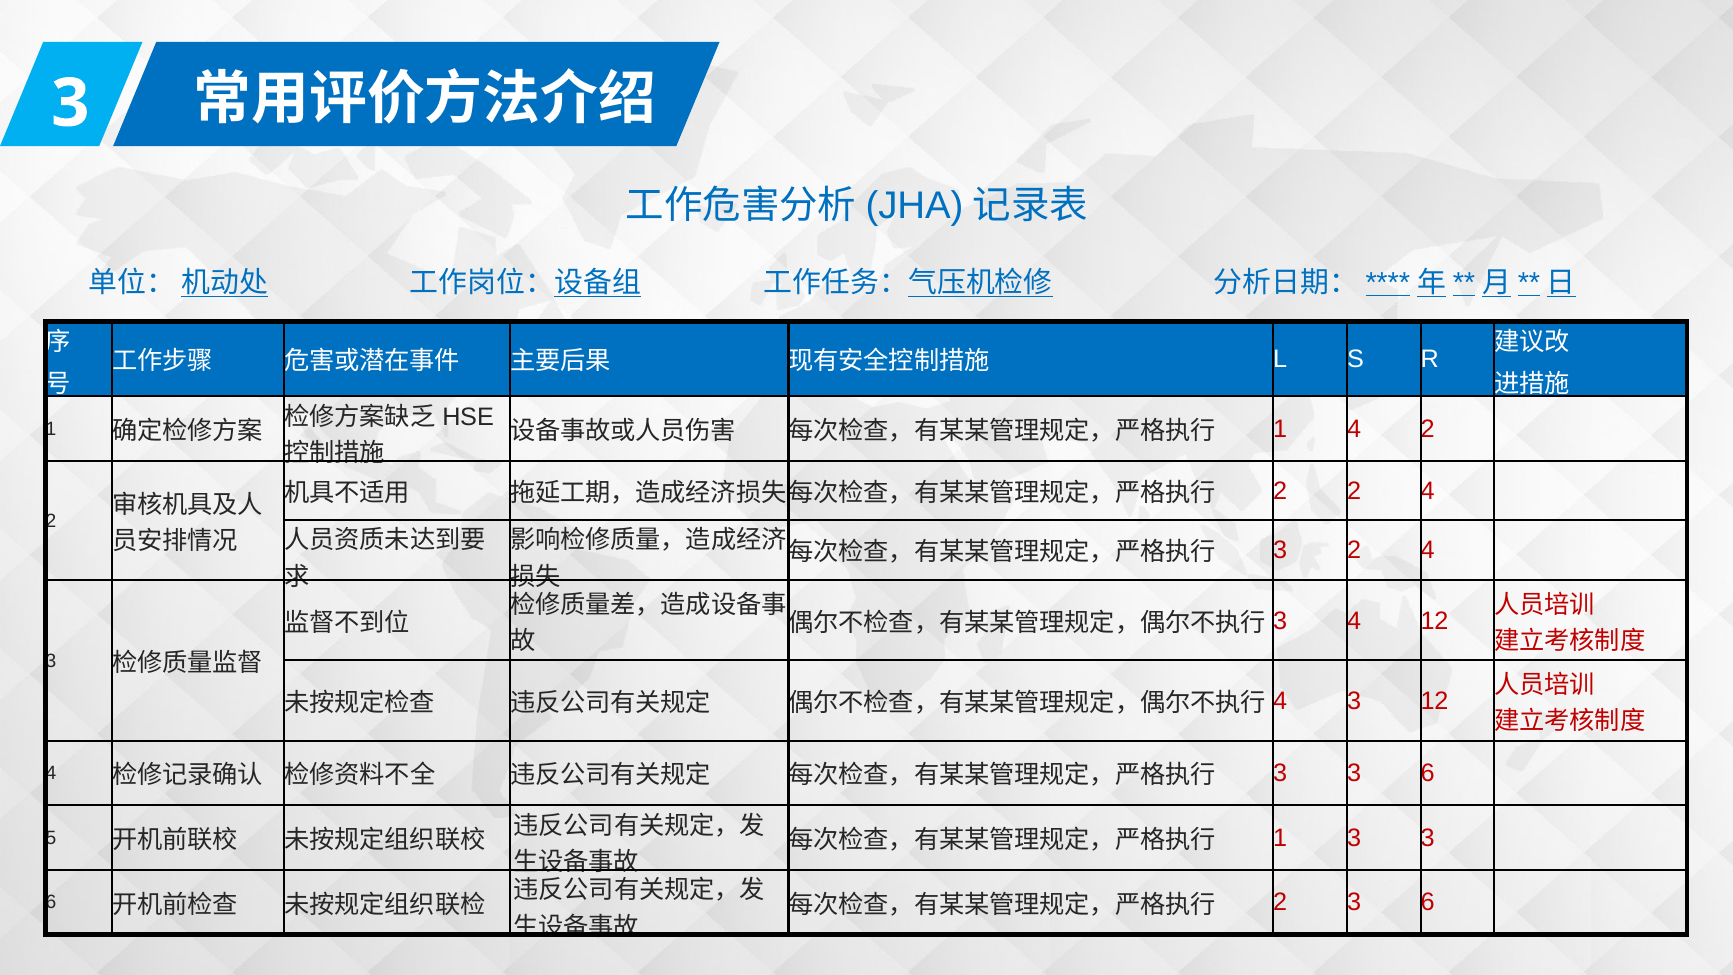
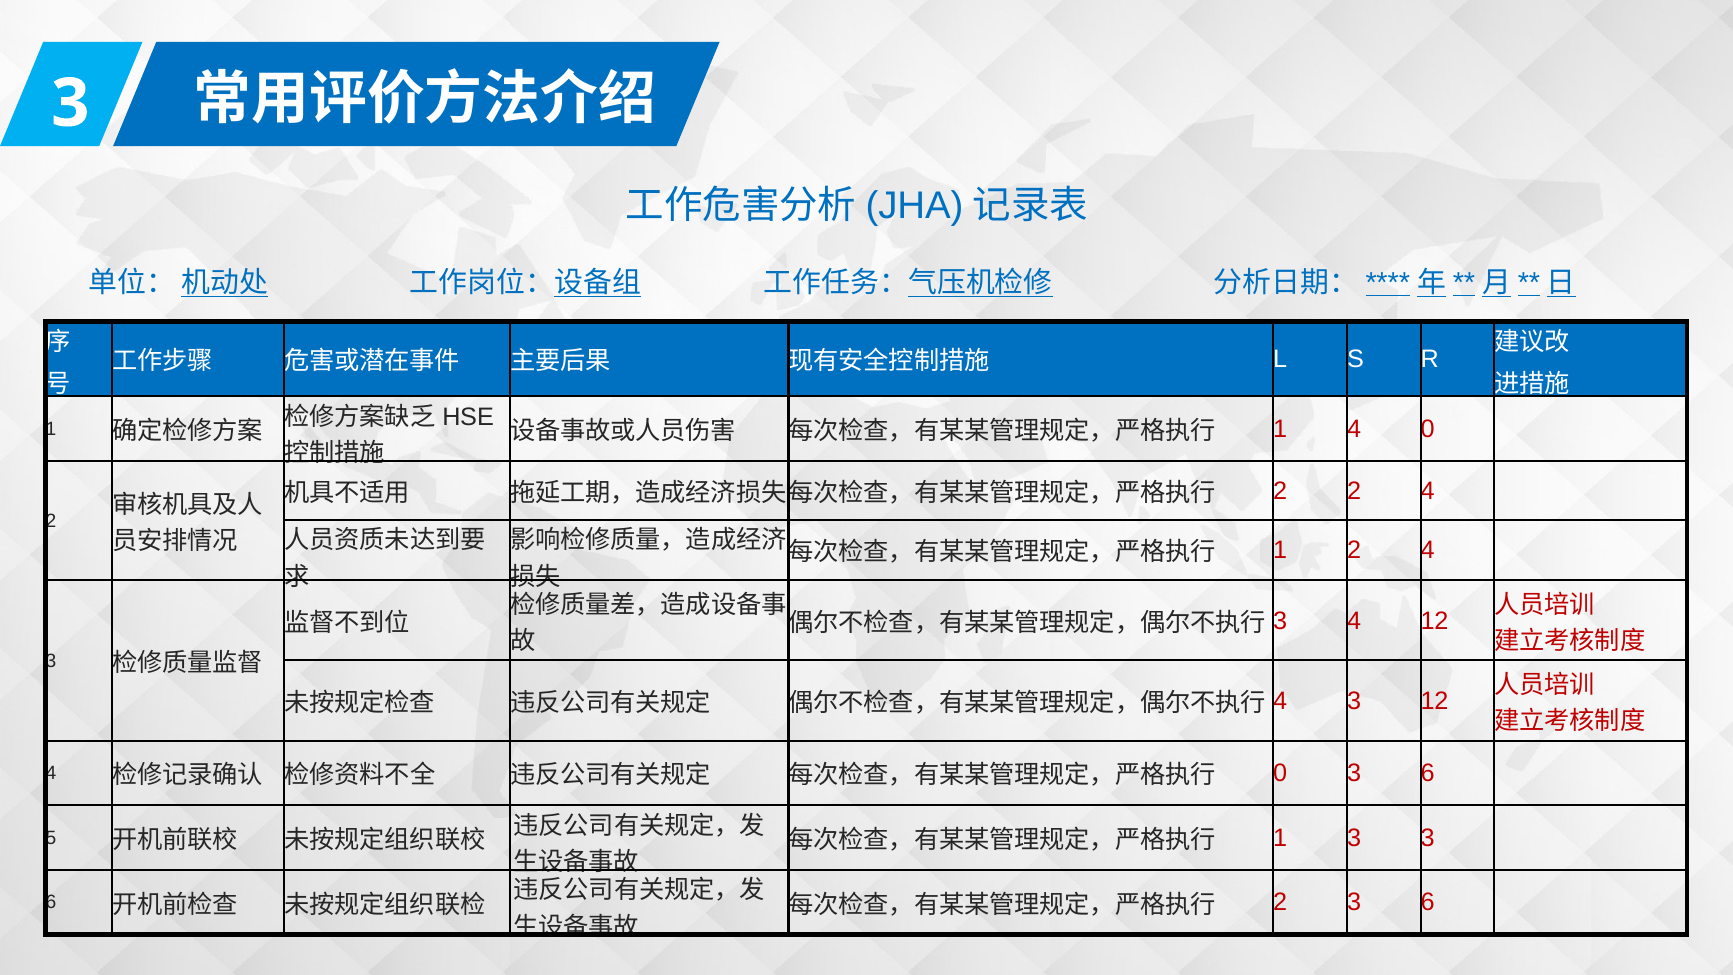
4 2: 2 -> 0
3 at (1280, 550): 3 -> 1
3 at (1280, 773): 3 -> 0
